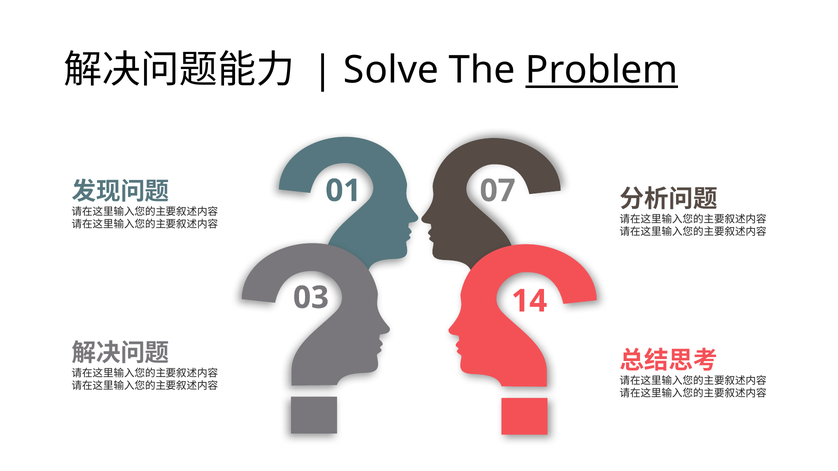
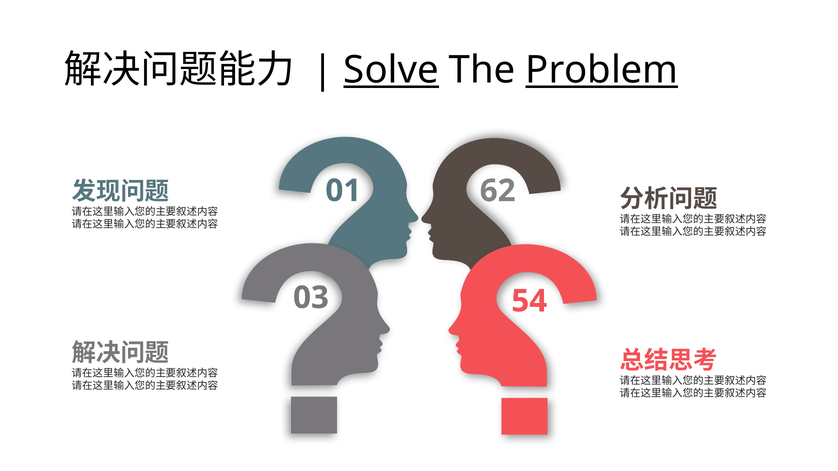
Solve underline: none -> present
07: 07 -> 62
14: 14 -> 54
